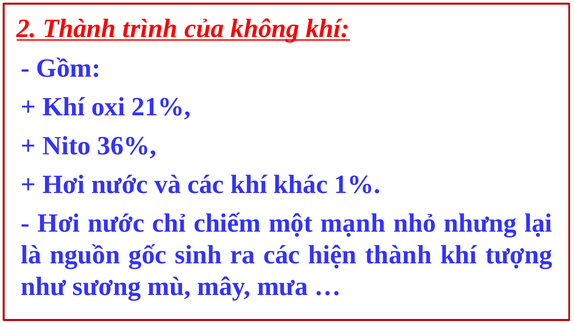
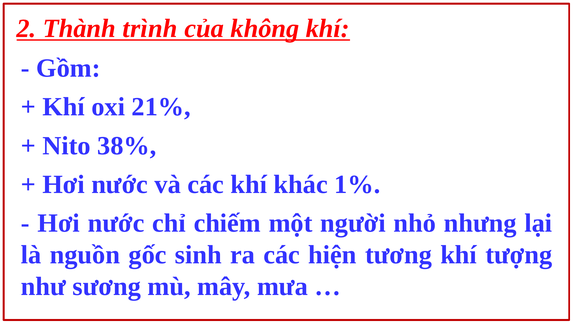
36%: 36% -> 38%
mạnh: mạnh -> người
hiện thành: thành -> tương
